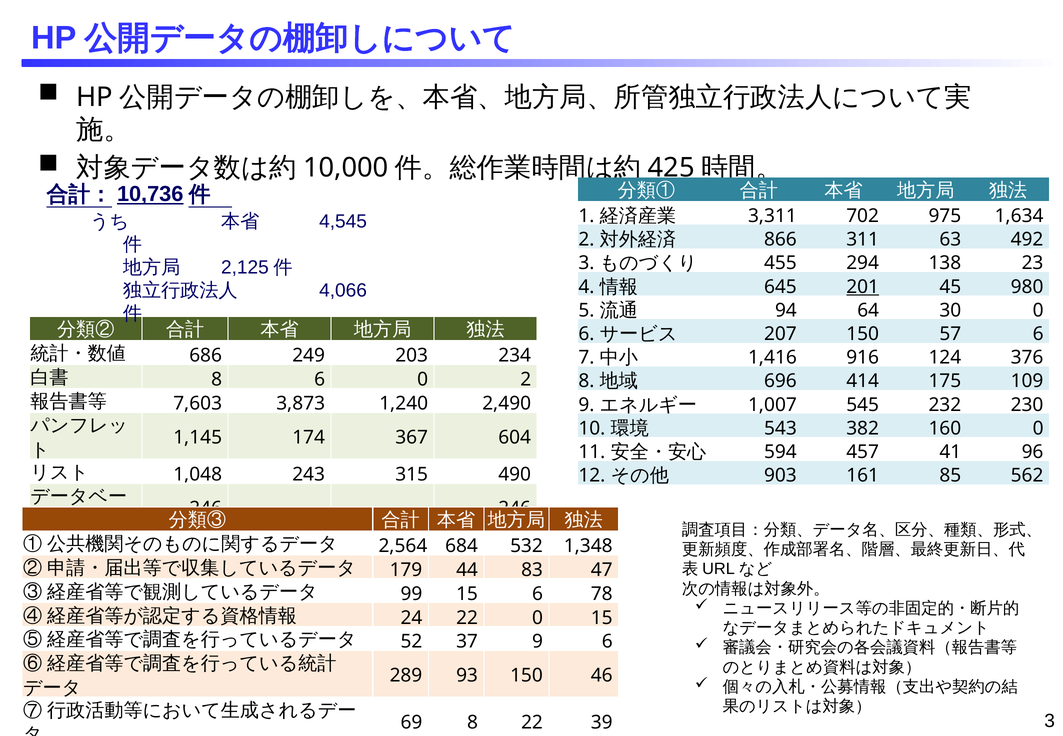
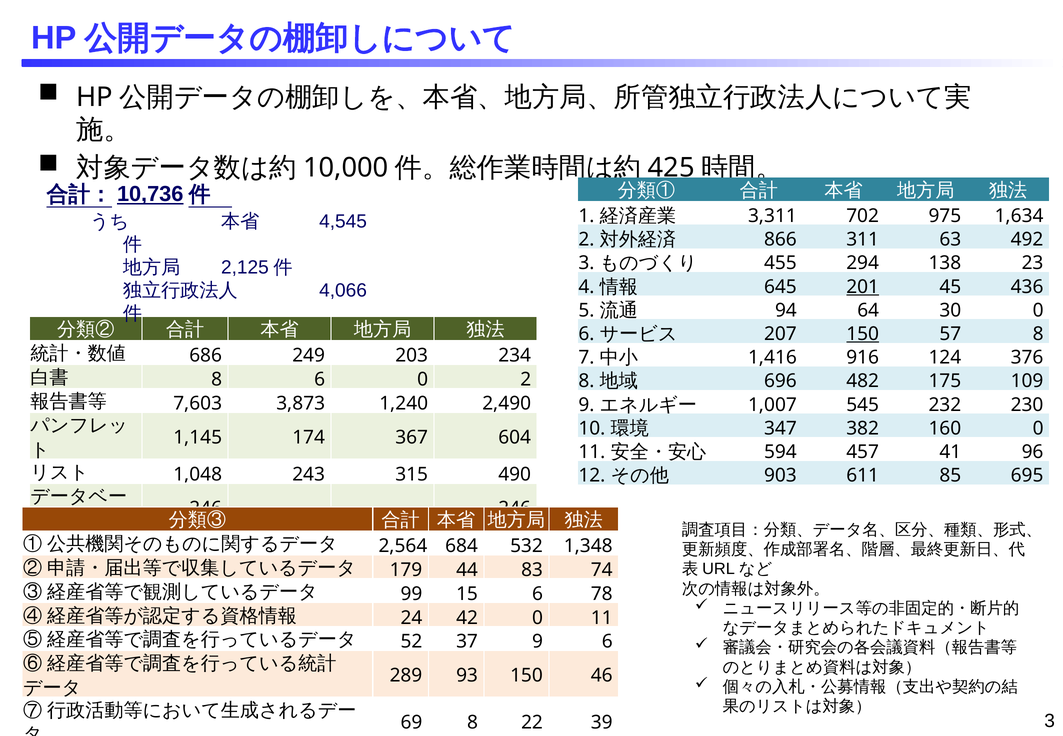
980: 980 -> 436
150 at (863, 334) underline: none -> present
57 6: 6 -> 8
414: 414 -> 482
543: 543 -> 347
161: 161 -> 611
562: 562 -> 695
47: 47 -> 74
24 22: 22 -> 42
15 at (602, 618): 15 -> 11
